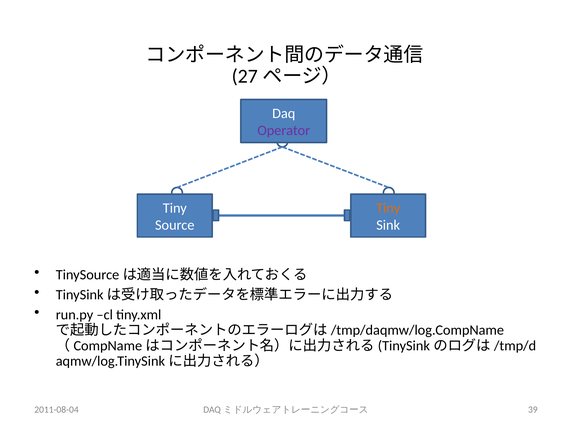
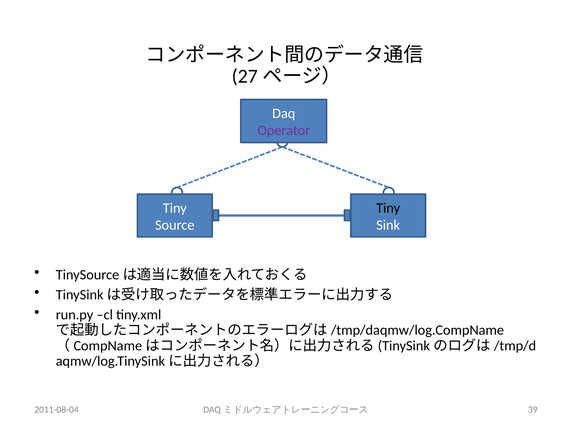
Tiny at (388, 208) colour: orange -> black
